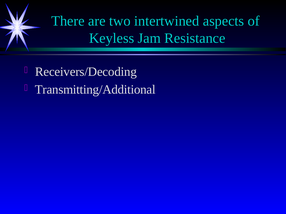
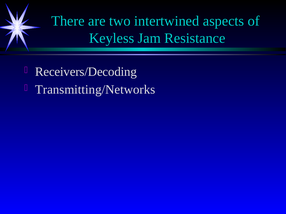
Transmitting/Additional: Transmitting/Additional -> Transmitting/Networks
